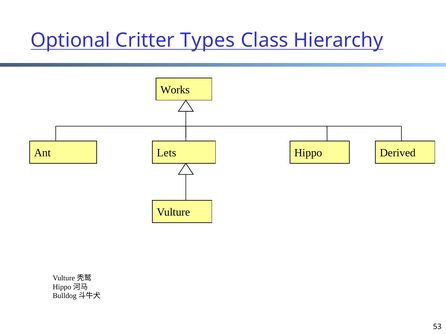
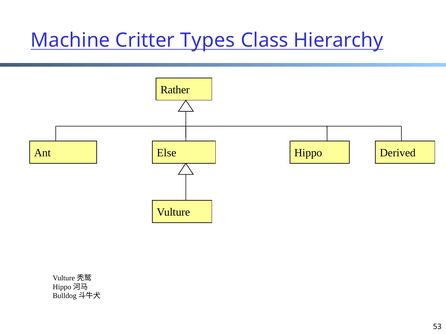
Optional: Optional -> Machine
Works: Works -> Rather
Lets: Lets -> Else
